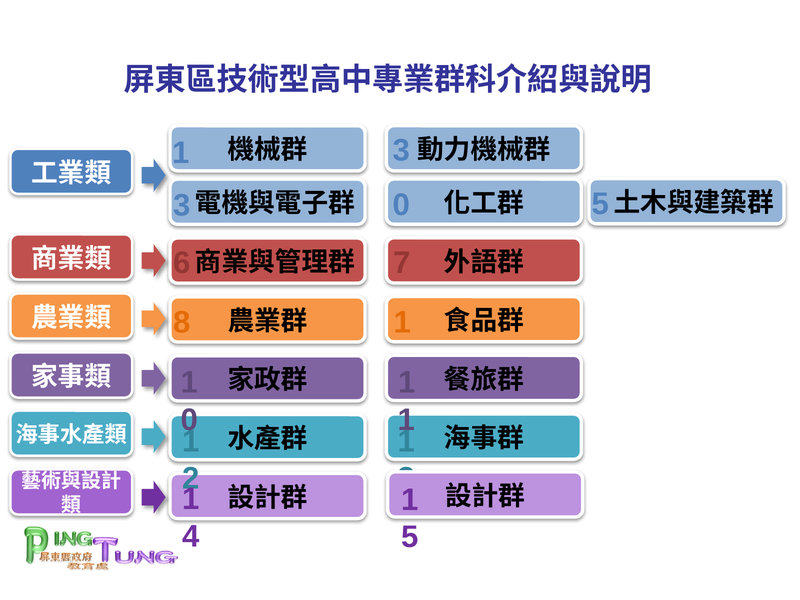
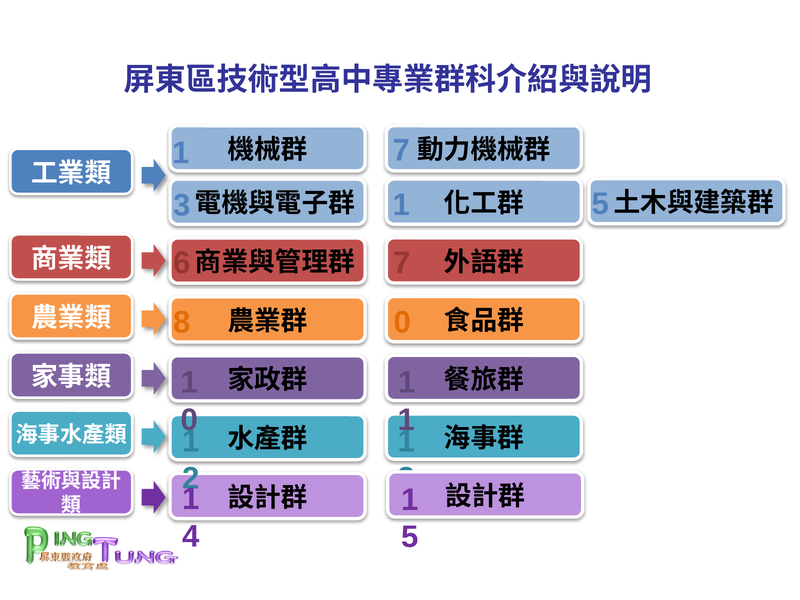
3 at (401, 150): 3 -> 7
0 at (401, 205): 0 -> 1
8 1: 1 -> 0
